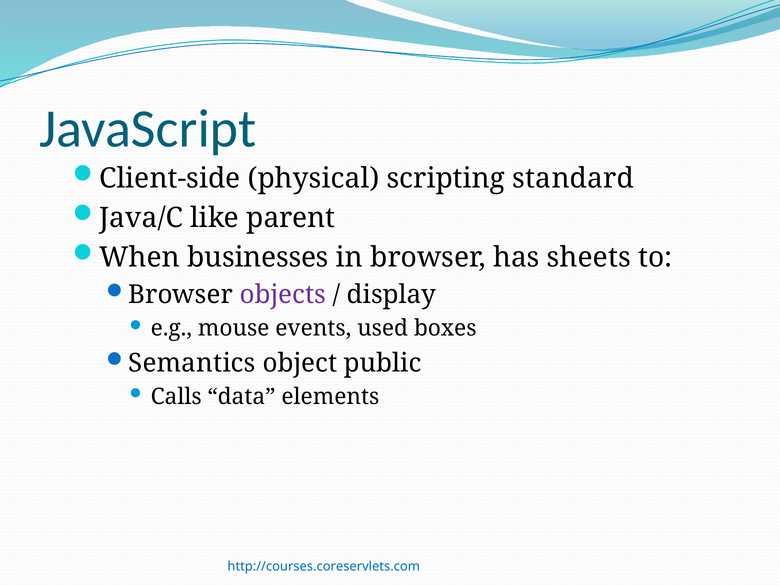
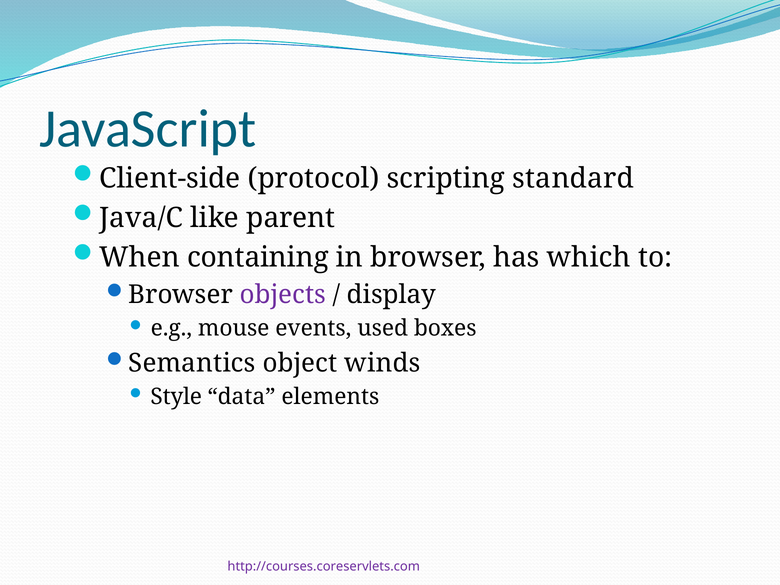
physical: physical -> protocol
businesses: businesses -> containing
sheets: sheets -> which
public: public -> winds
Calls: Calls -> Style
http://courses.coreservlets.com colour: blue -> purple
